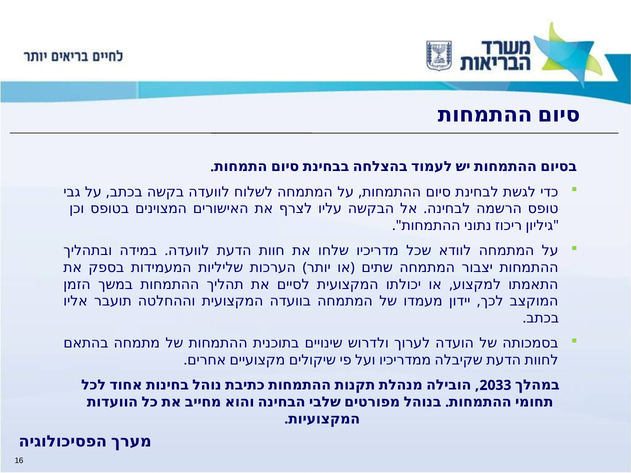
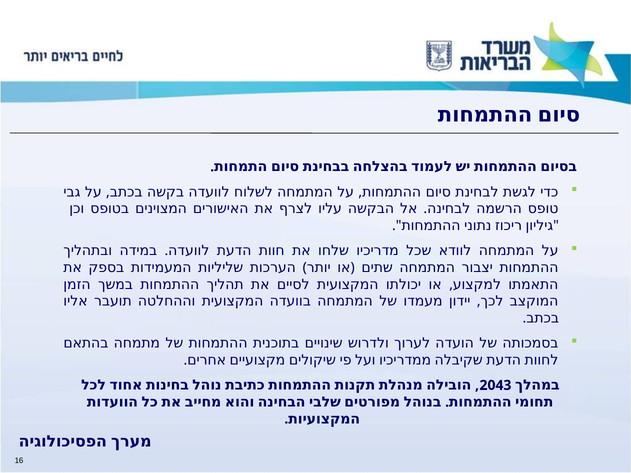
2033: 2033 -> 2043
